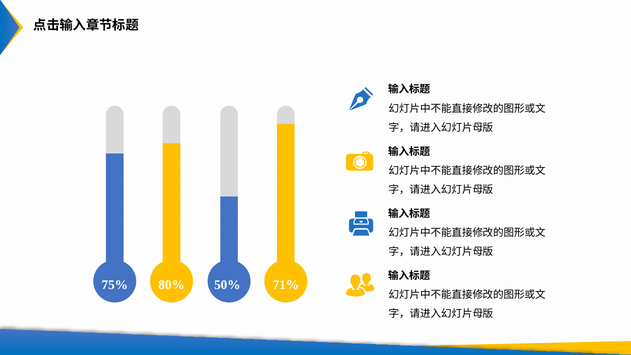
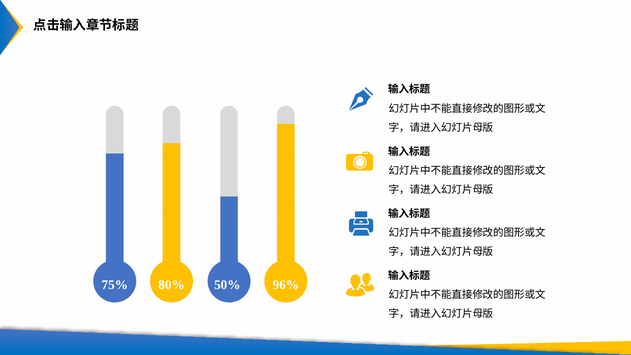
71%: 71% -> 96%
